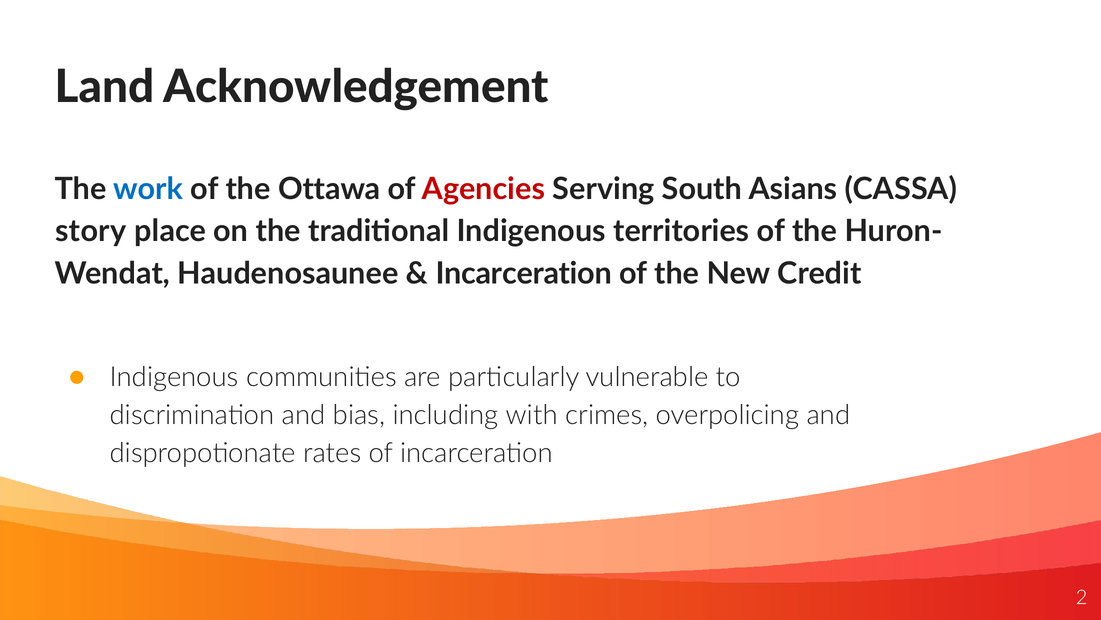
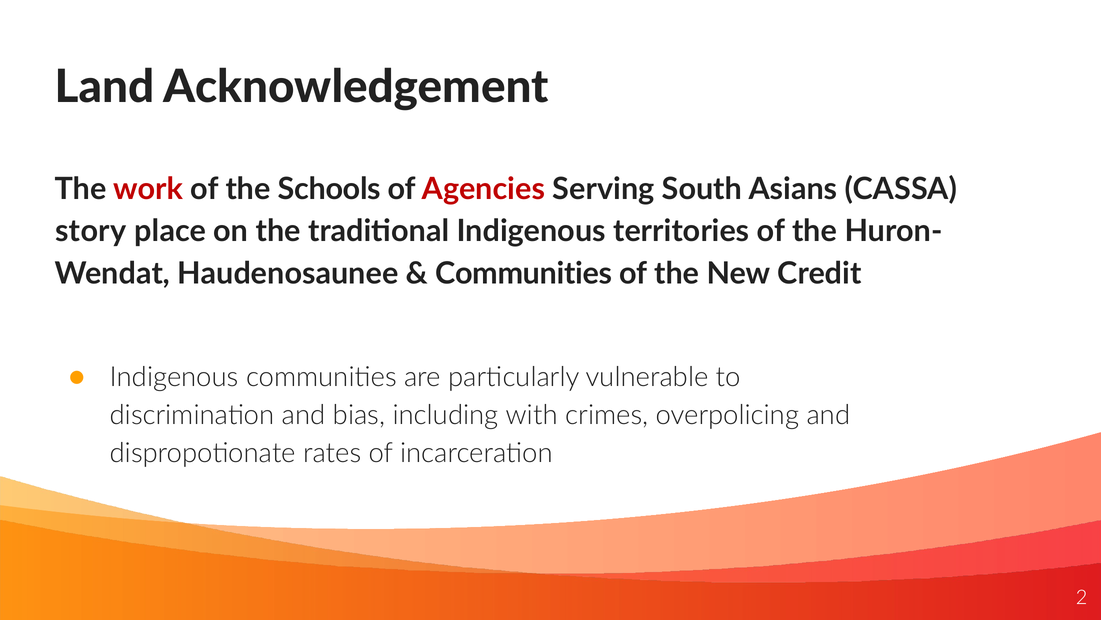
work colour: blue -> red
Ottawa: Ottawa -> Schools
Incarceration at (524, 273): Incarceration -> Communities
